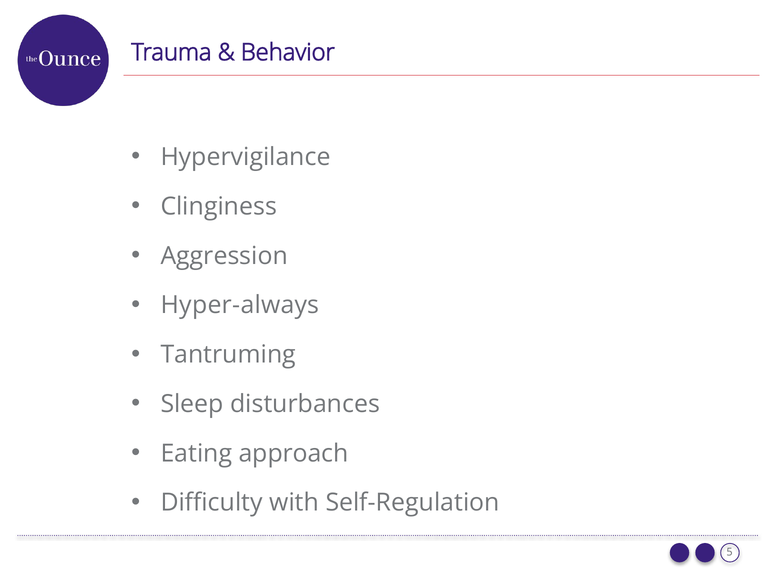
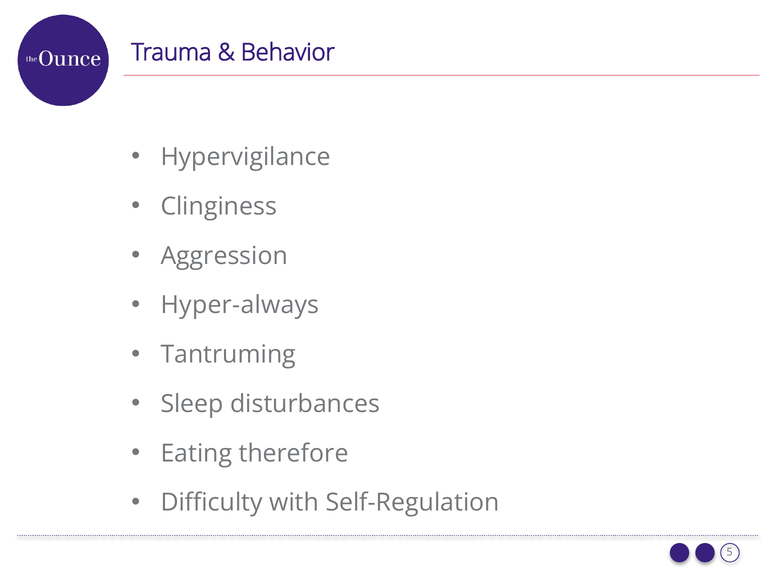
approach: approach -> therefore
